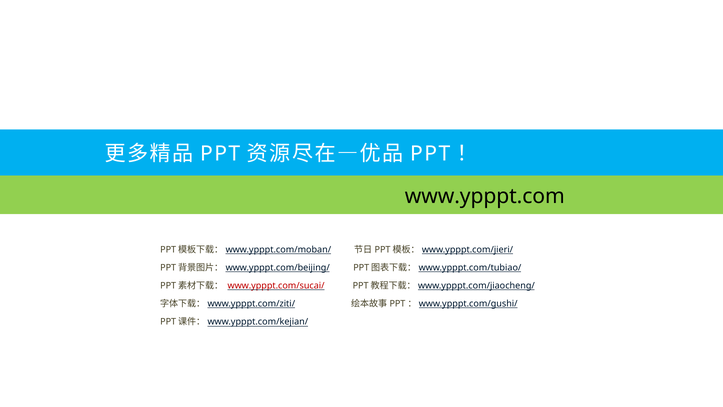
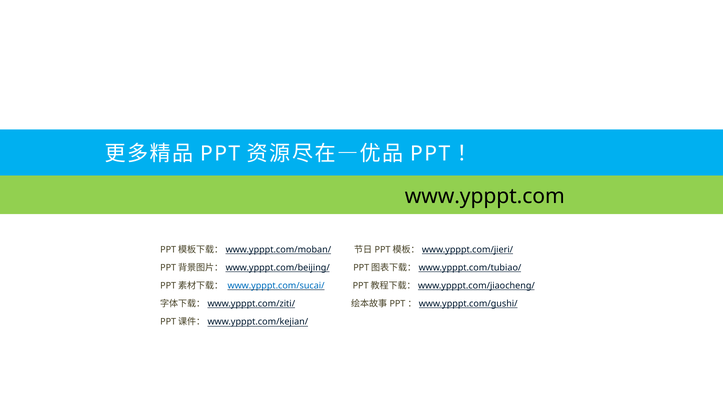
www.ypppt.com/sucai/ colour: red -> blue
